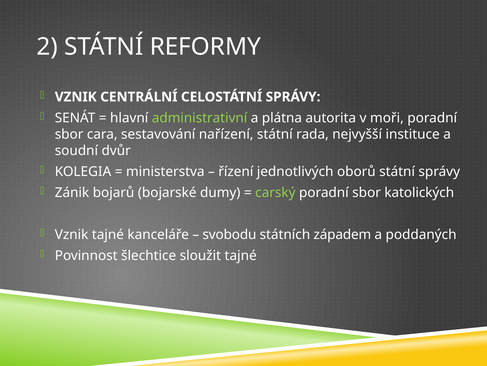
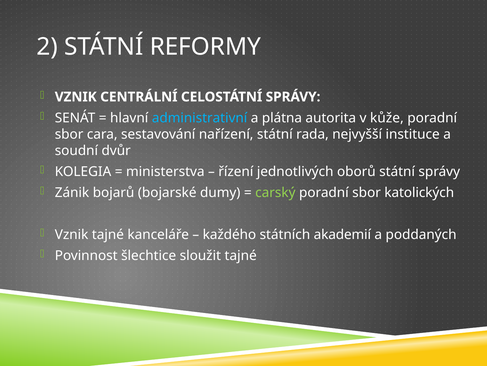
administrativní colour: light green -> light blue
moři: moři -> kůže
svobodu: svobodu -> každého
západem: západem -> akademií
